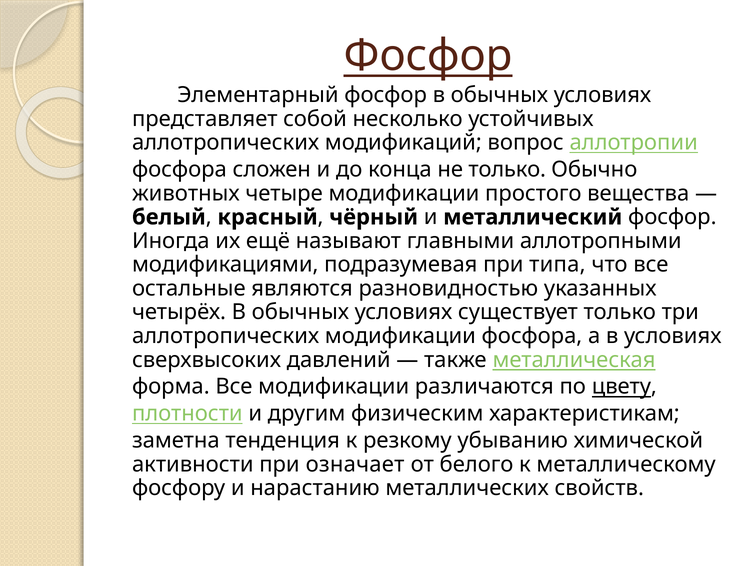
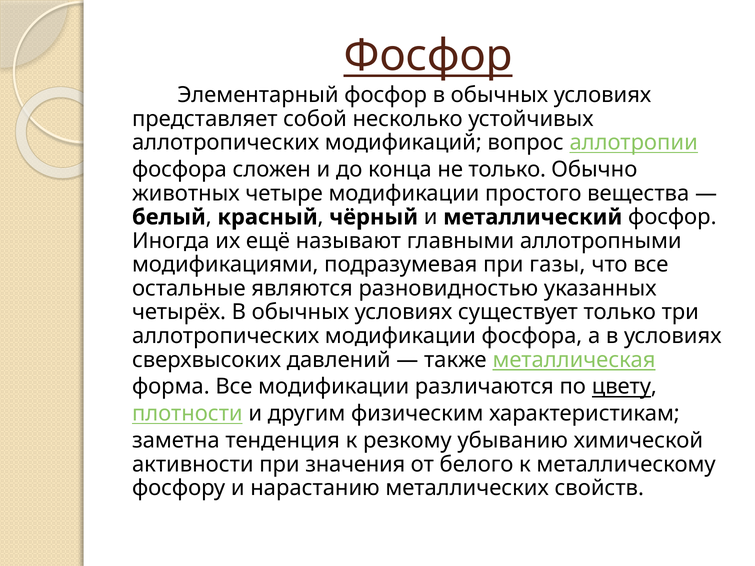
типа: типа -> газы
означает: означает -> значения
